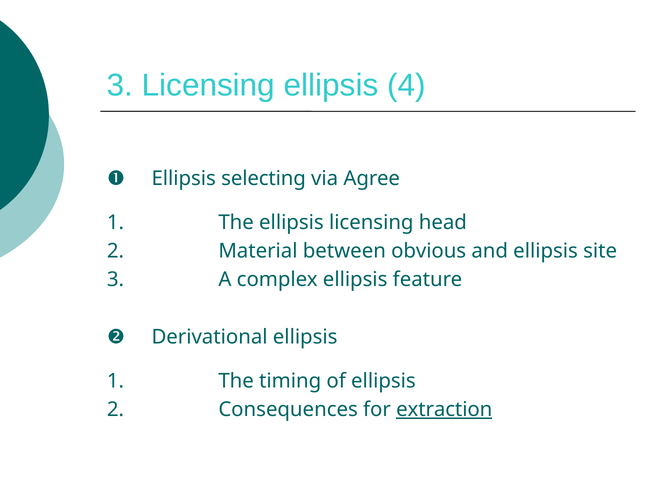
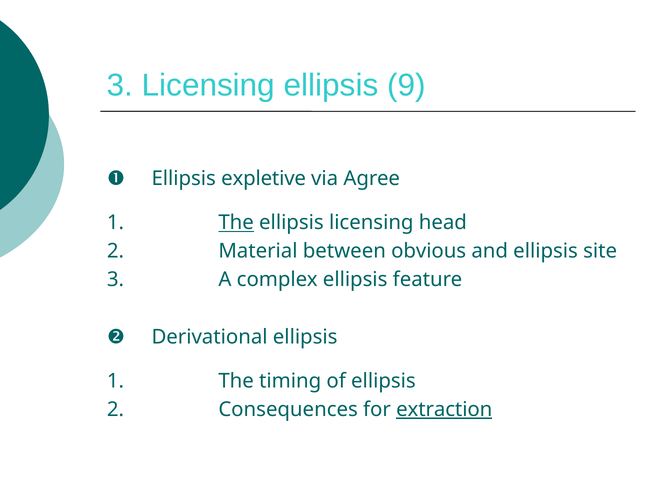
4: 4 -> 9
selecting: selecting -> expletive
The at (236, 223) underline: none -> present
